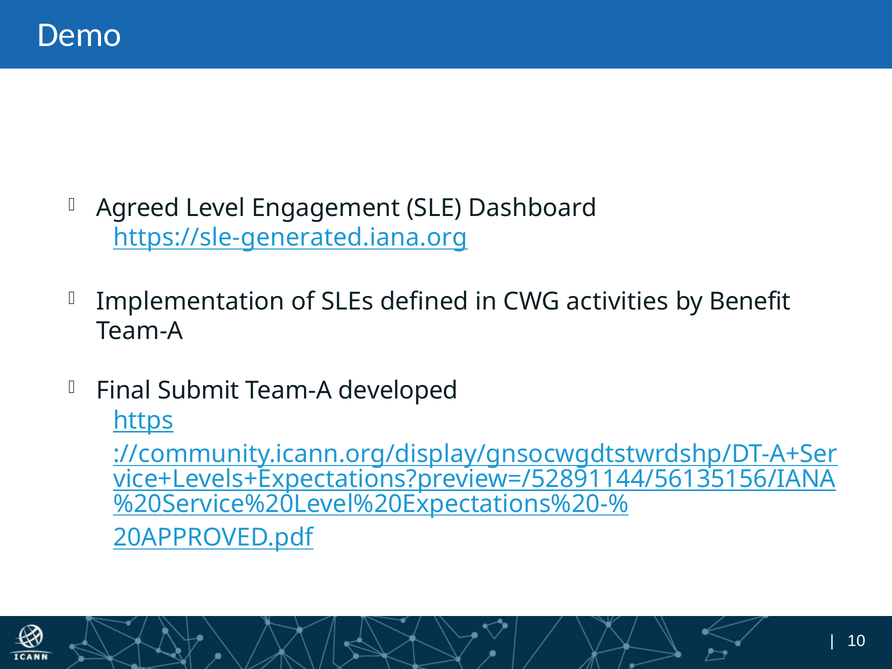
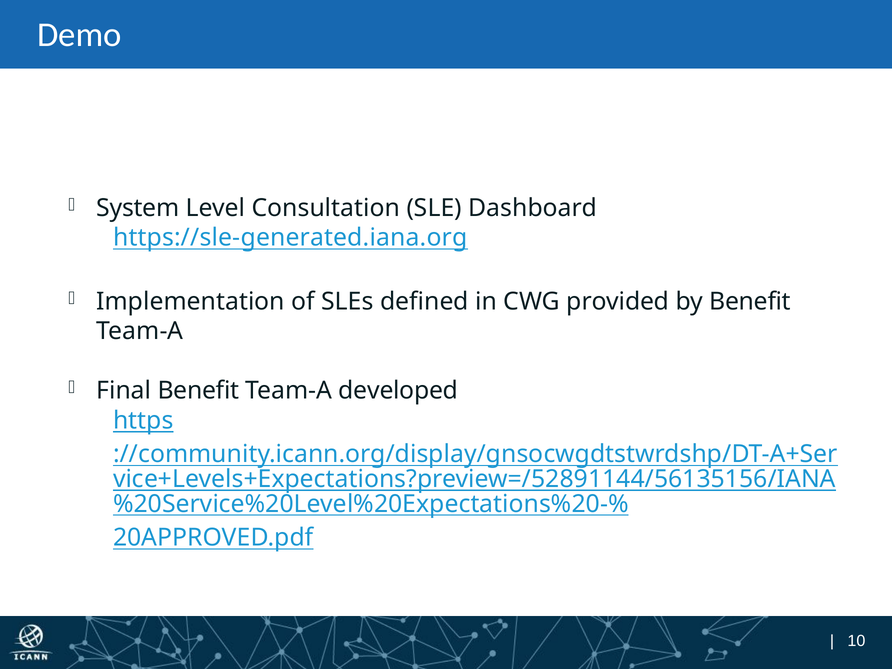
Agreed: Agreed -> System
Engagement: Engagement -> Consultation
activities: activities -> provided
Final Submit: Submit -> Benefit
